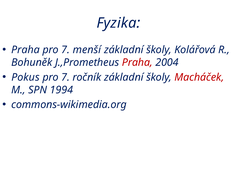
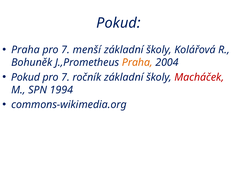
Fyzika at (118, 23): Fyzika -> Pokud
Praha at (137, 62) colour: red -> orange
Pokus at (25, 77): Pokus -> Pokud
